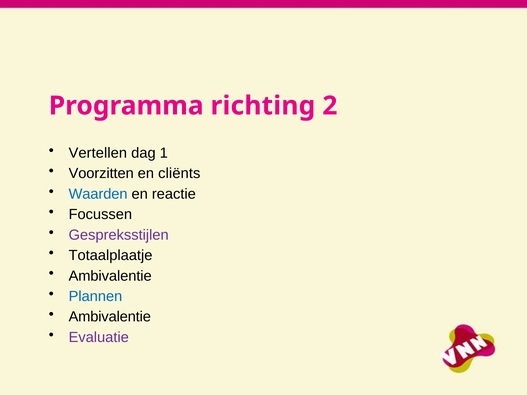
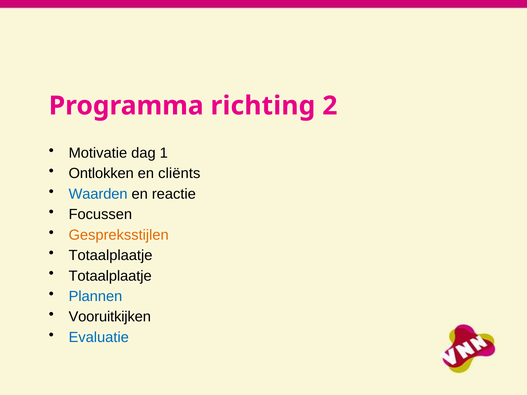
Vertellen: Vertellen -> Motivatie
Voorzitten: Voorzitten -> Ontlokken
Gespreksstijlen colour: purple -> orange
Ambivalentie at (110, 276): Ambivalentie -> Totaalplaatje
Ambivalentie at (110, 317): Ambivalentie -> Vooruitkijken
Evaluatie colour: purple -> blue
